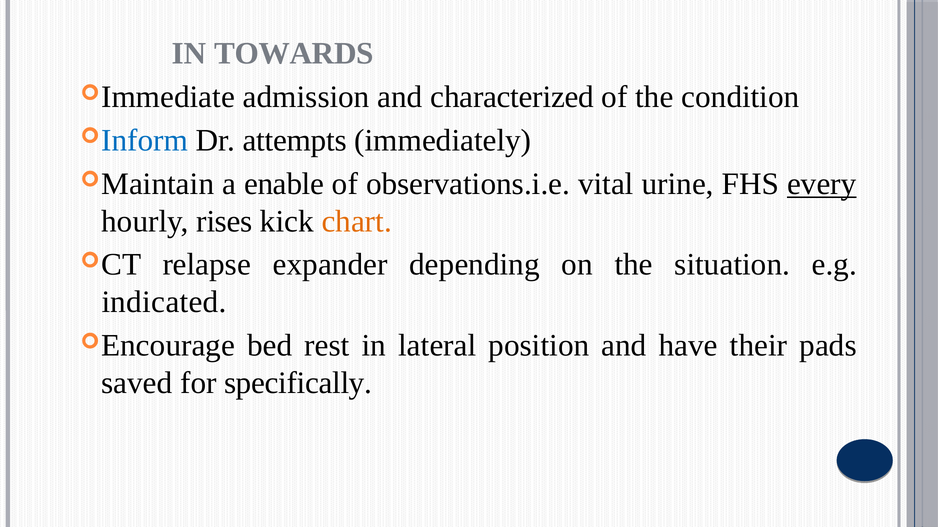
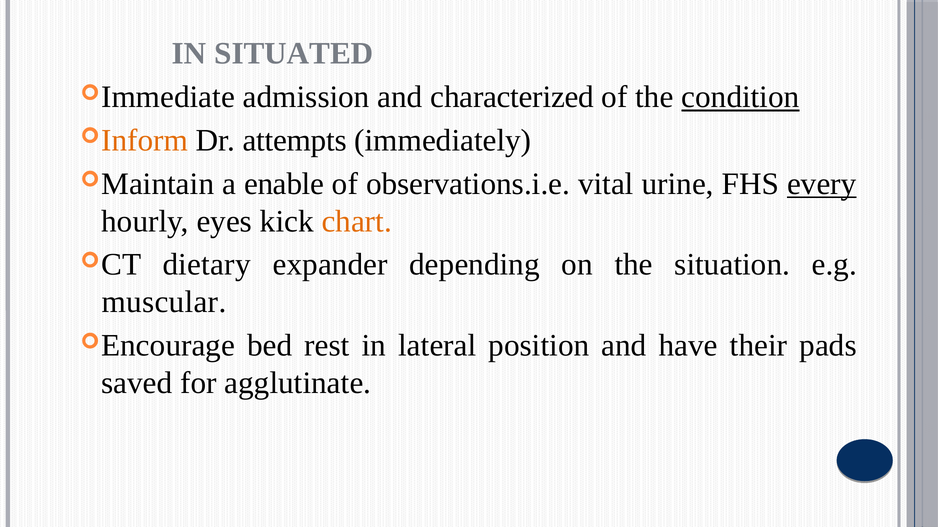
TOWARDS: TOWARDS -> SITUATED
condition underline: none -> present
Inform colour: blue -> orange
rises: rises -> eyes
relapse: relapse -> dietary
indicated: indicated -> muscular
specifically: specifically -> agglutinate
